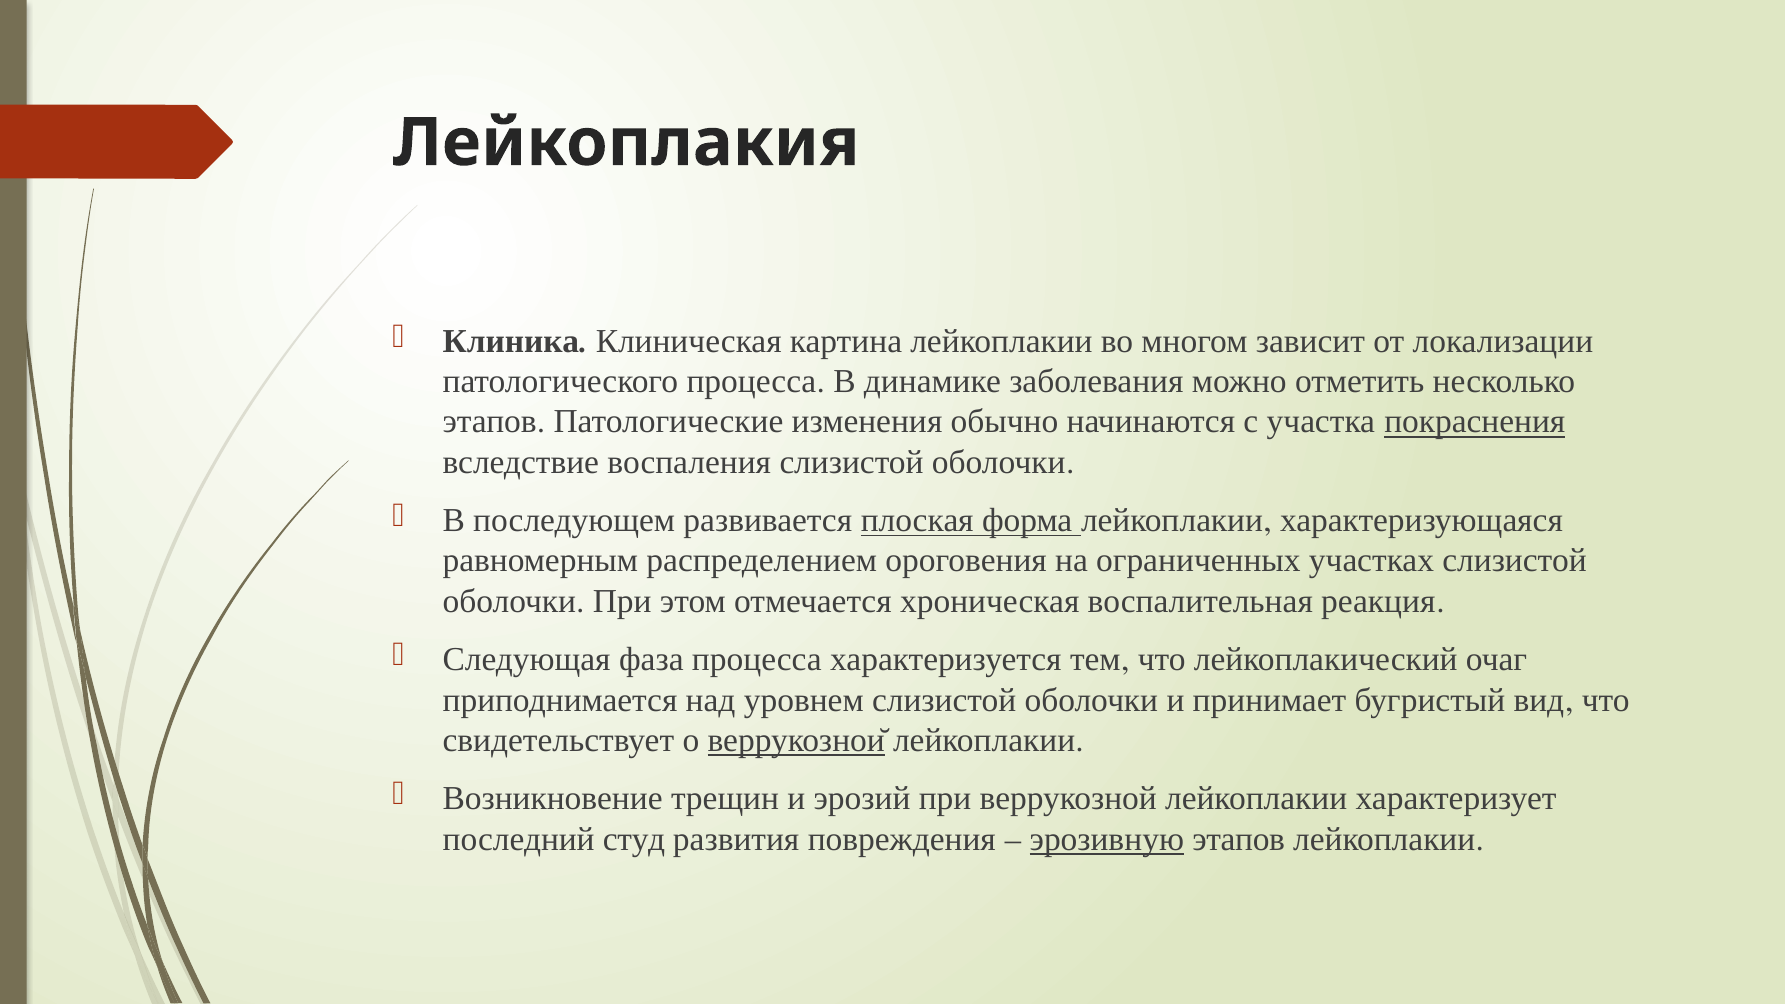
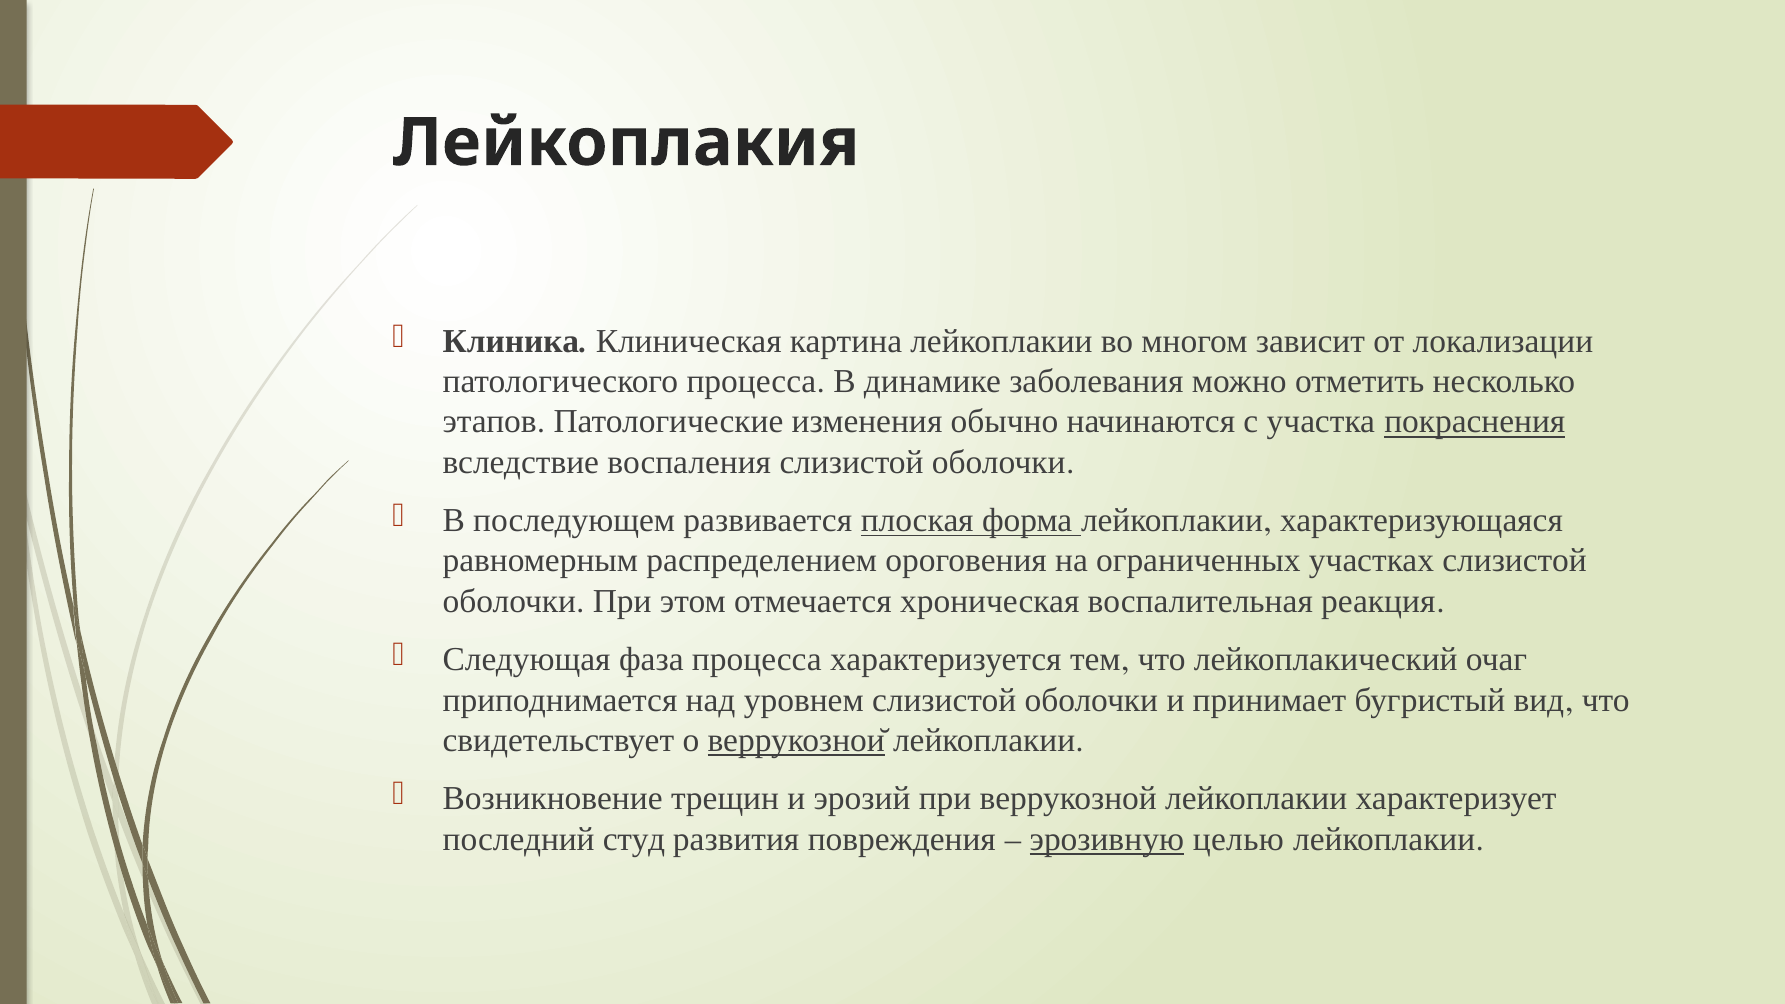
эрозивную этапов: этапов -> целью
